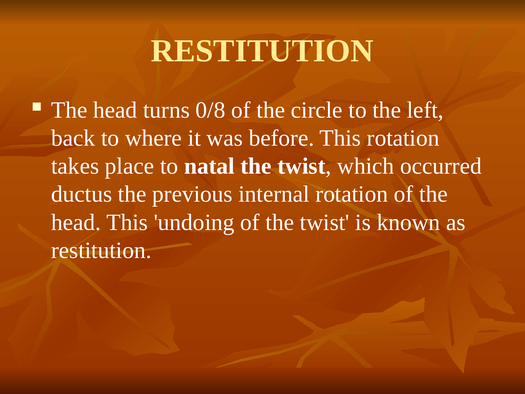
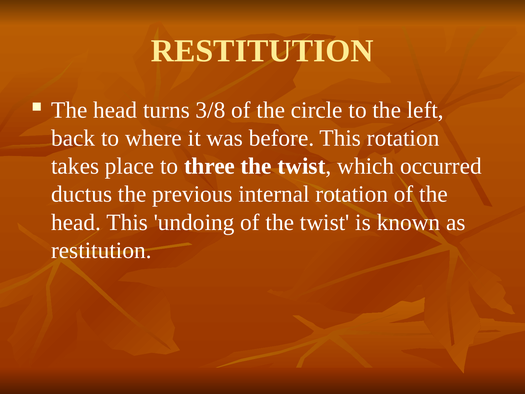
0/8: 0/8 -> 3/8
natal: natal -> three
